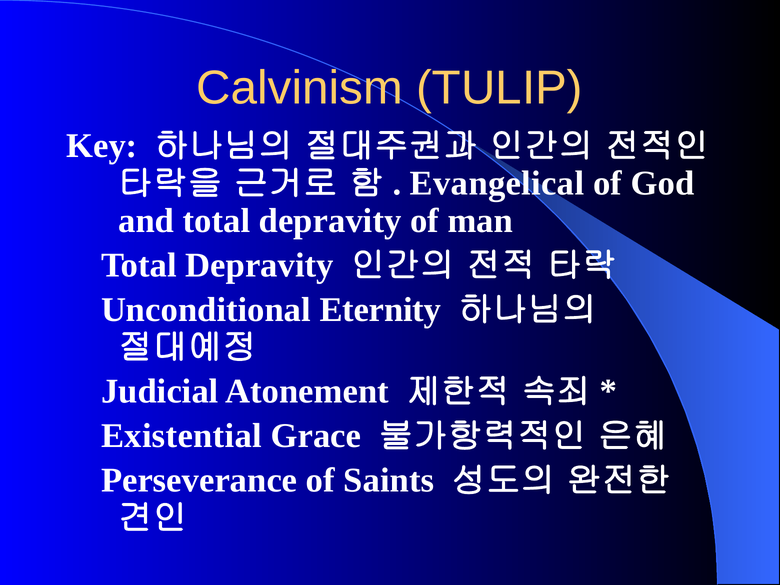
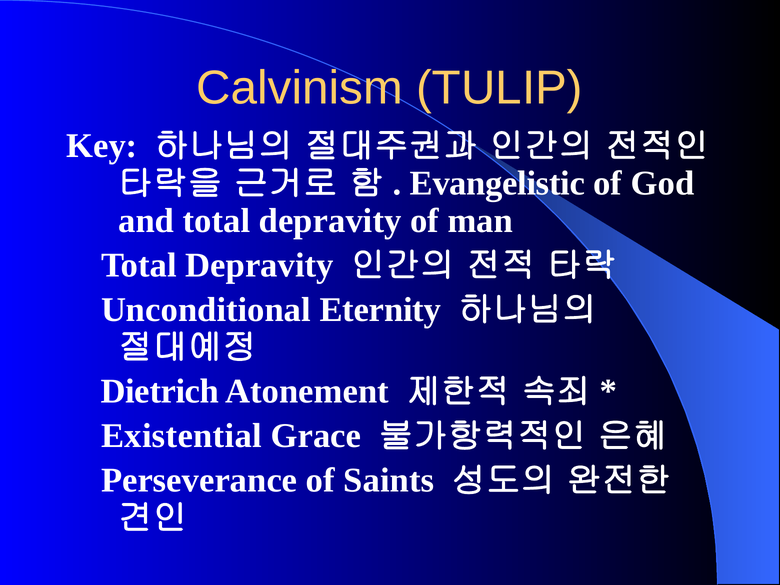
Evangelical: Evangelical -> Evangelistic
Judicial: Judicial -> Dietrich
